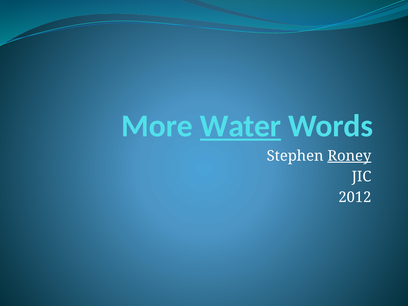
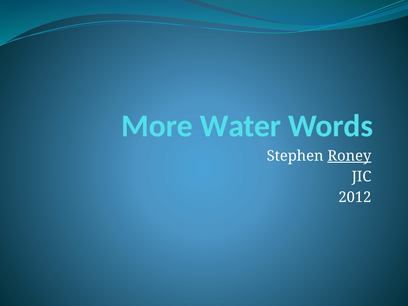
Water underline: present -> none
